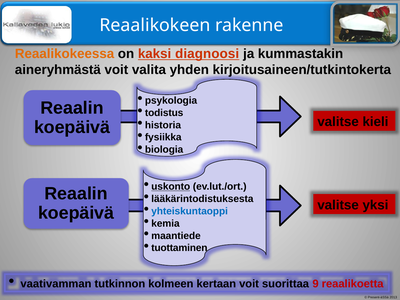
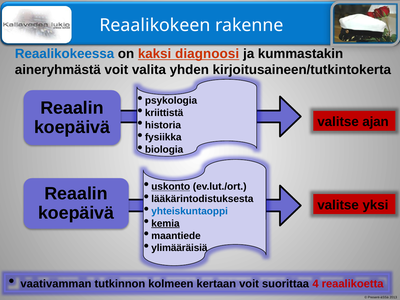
Reaalikokeessa colour: orange -> blue
todistus: todistus -> kriittistä
kieli: kieli -> ajan
kemia underline: none -> present
tuottaminen: tuottaminen -> ylimääräisiä
9: 9 -> 4
